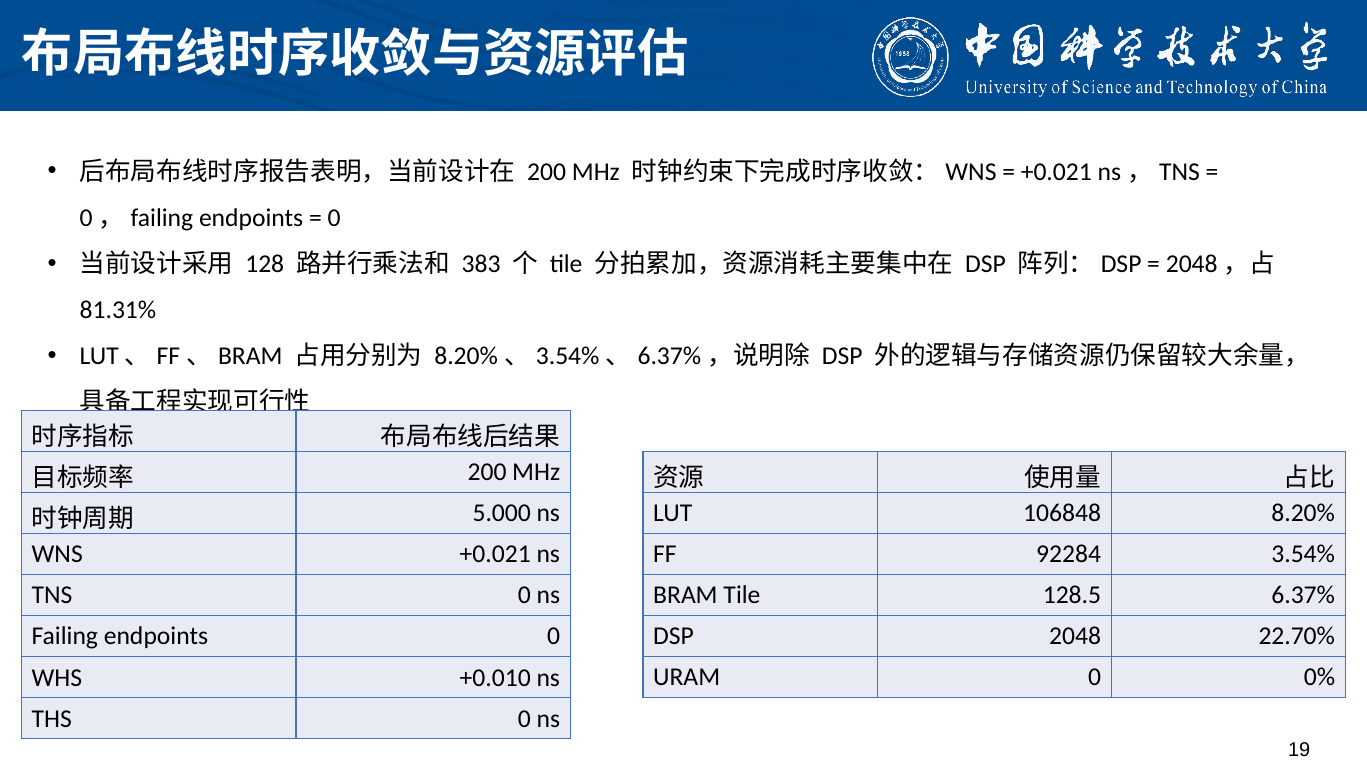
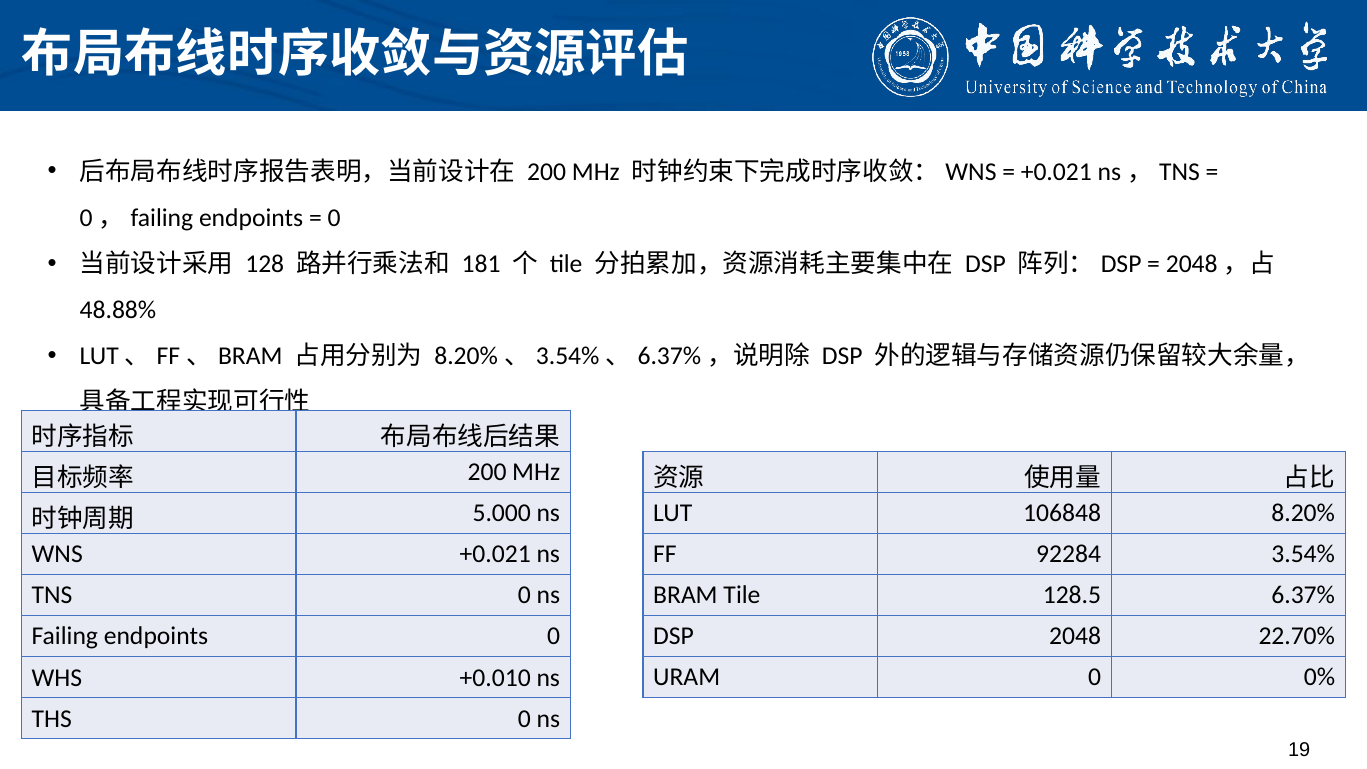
383: 383 -> 181
81.31%: 81.31% -> 48.88%
